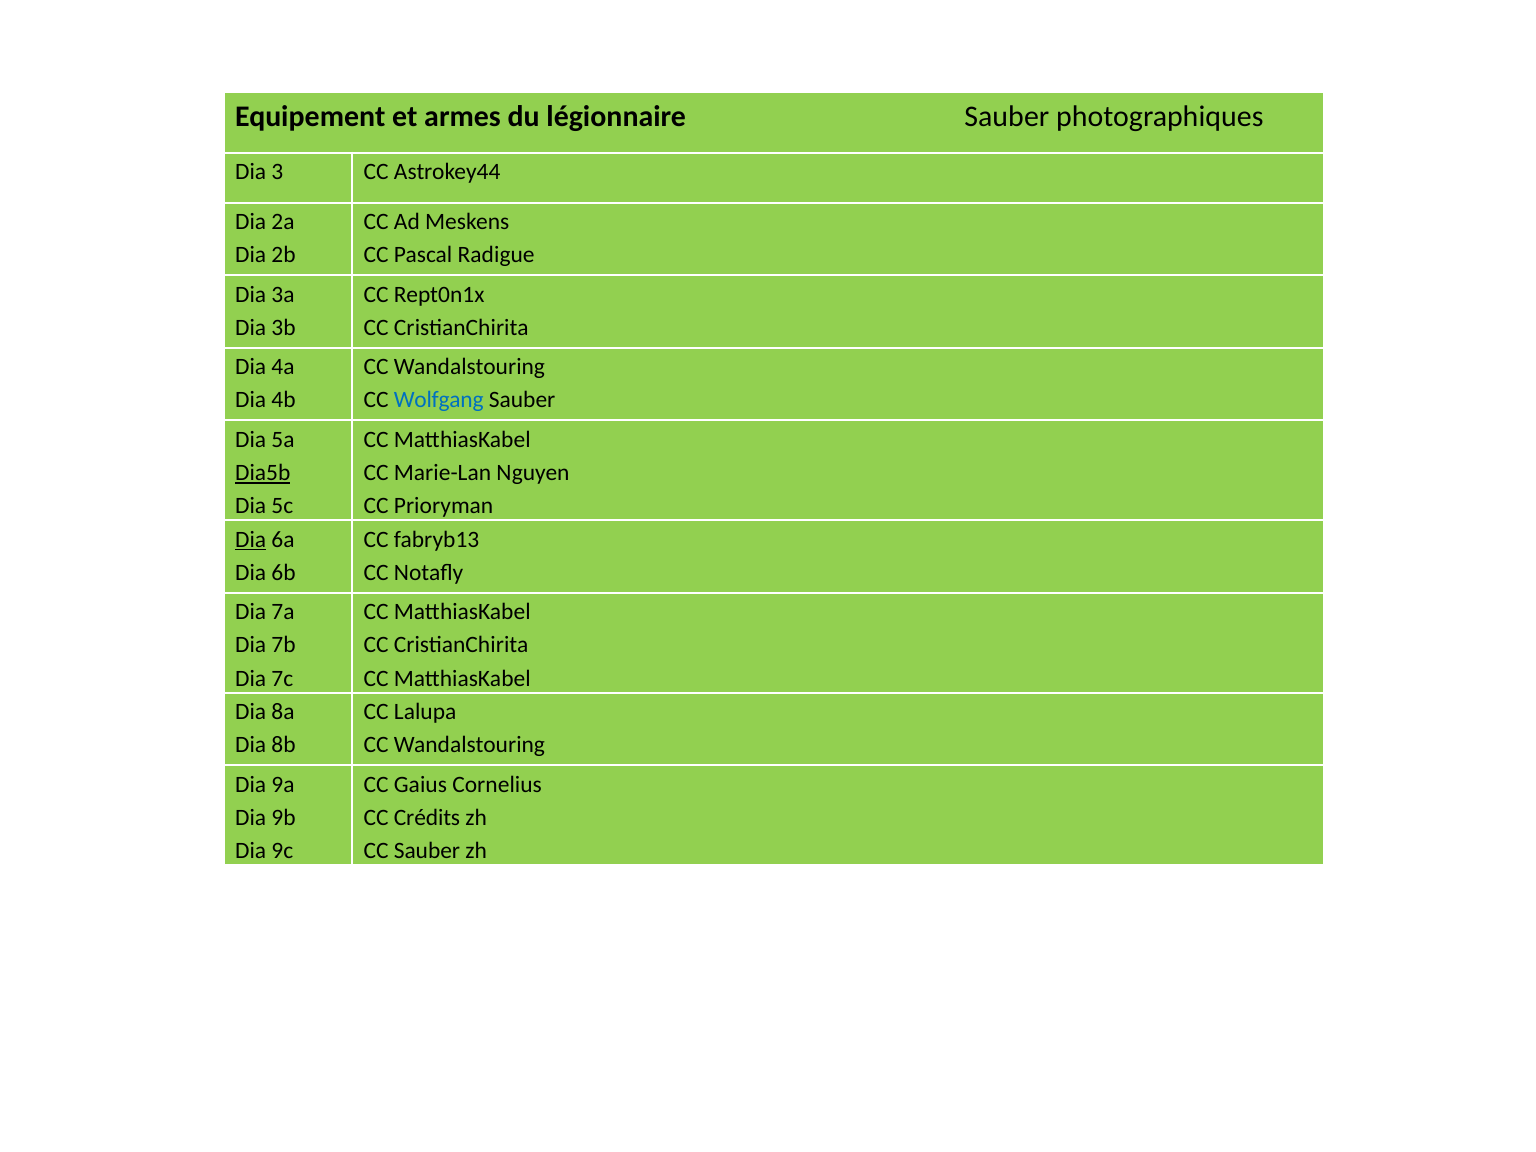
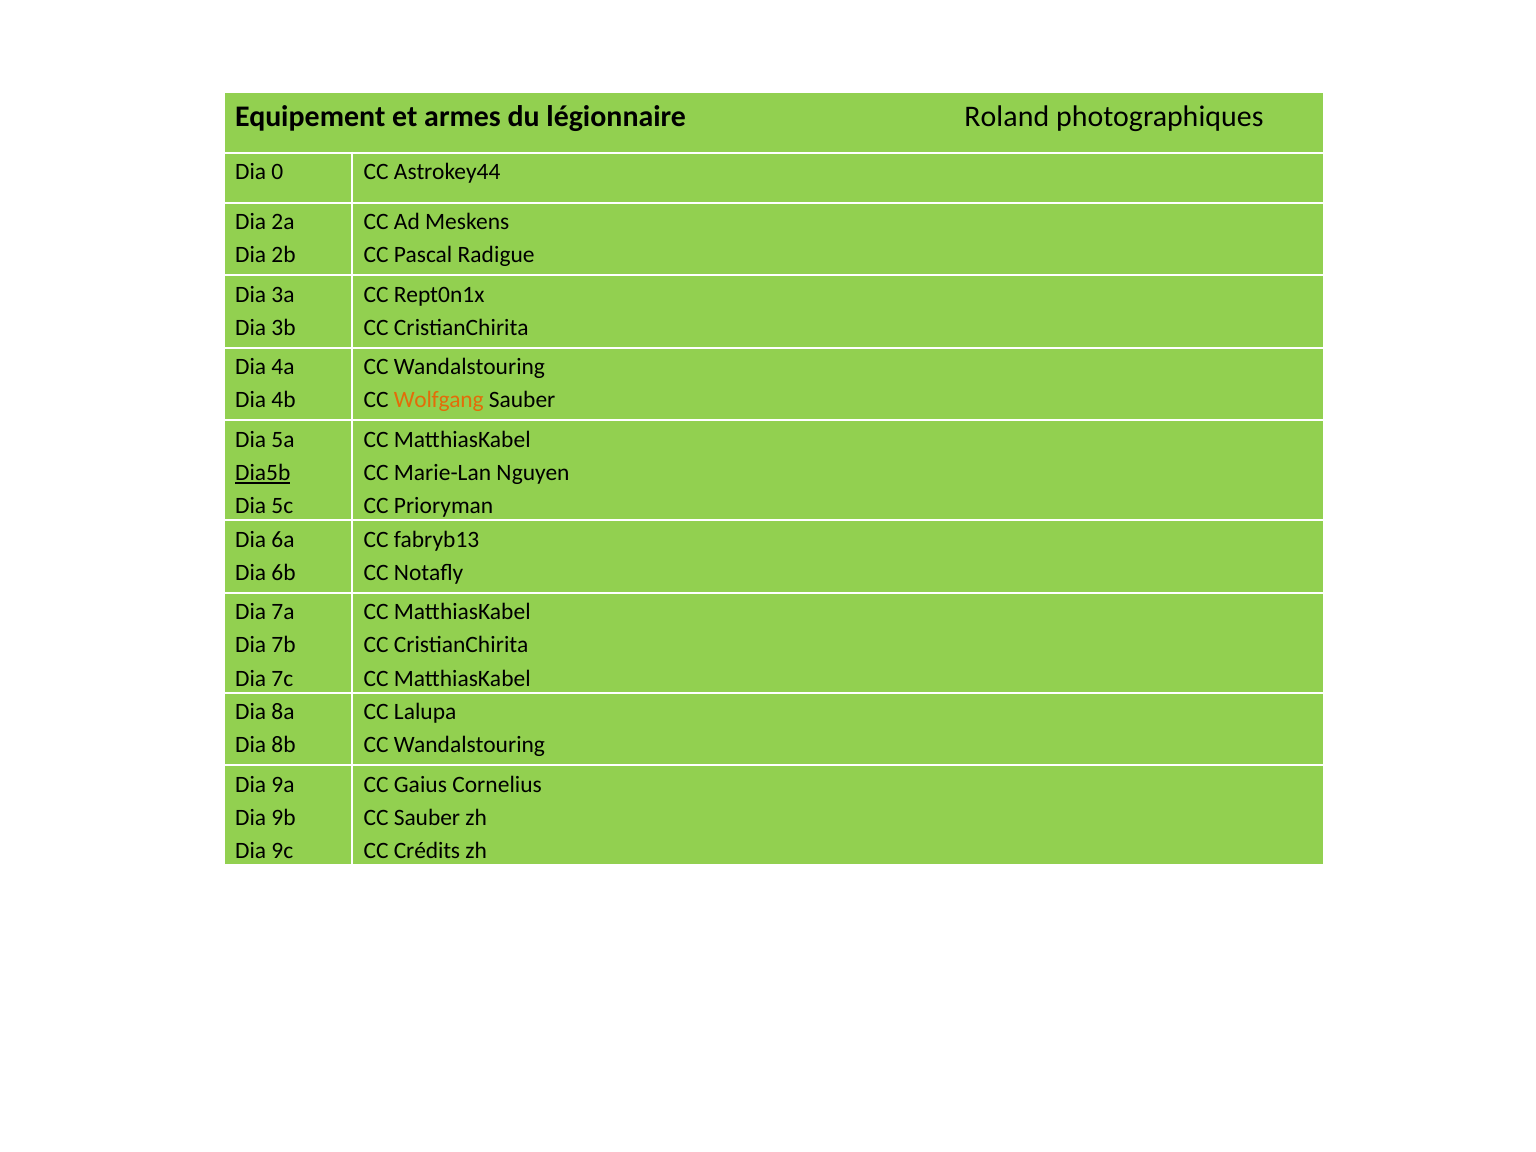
légionnaire Sauber: Sauber -> Roland
3: 3 -> 0
Wolfgang colour: blue -> orange
Dia at (251, 539) underline: present -> none
CC Crédits: Crédits -> Sauber
CC Sauber: Sauber -> Crédits
